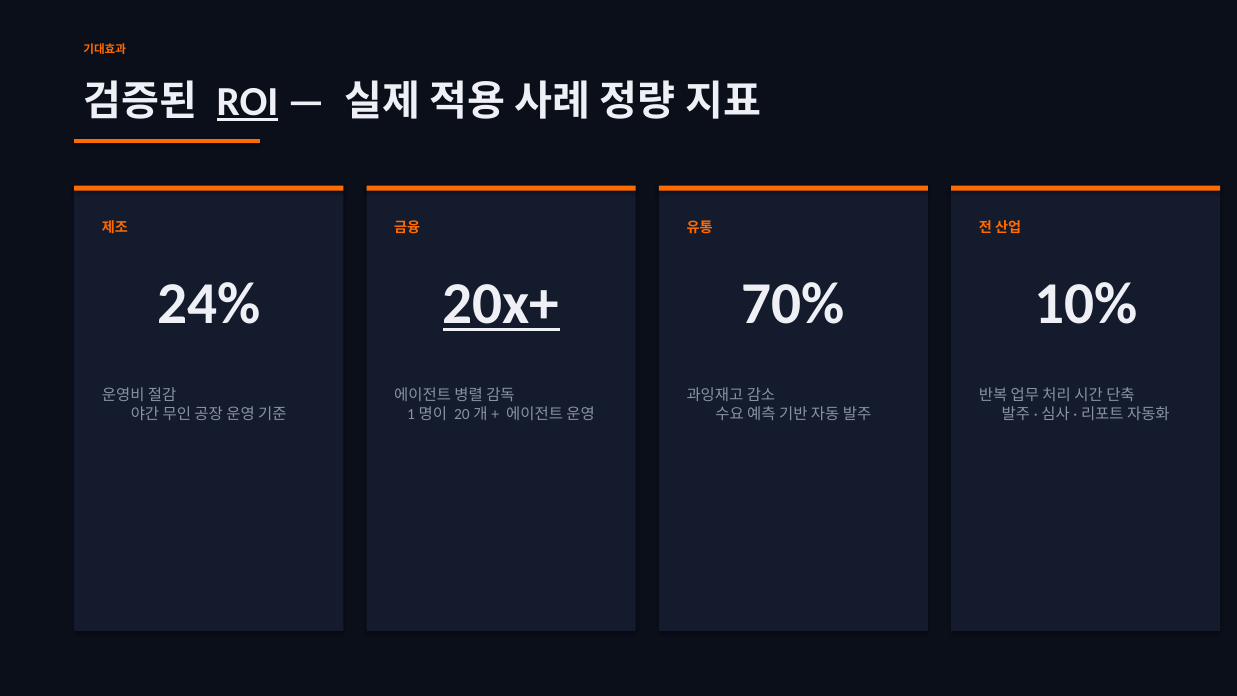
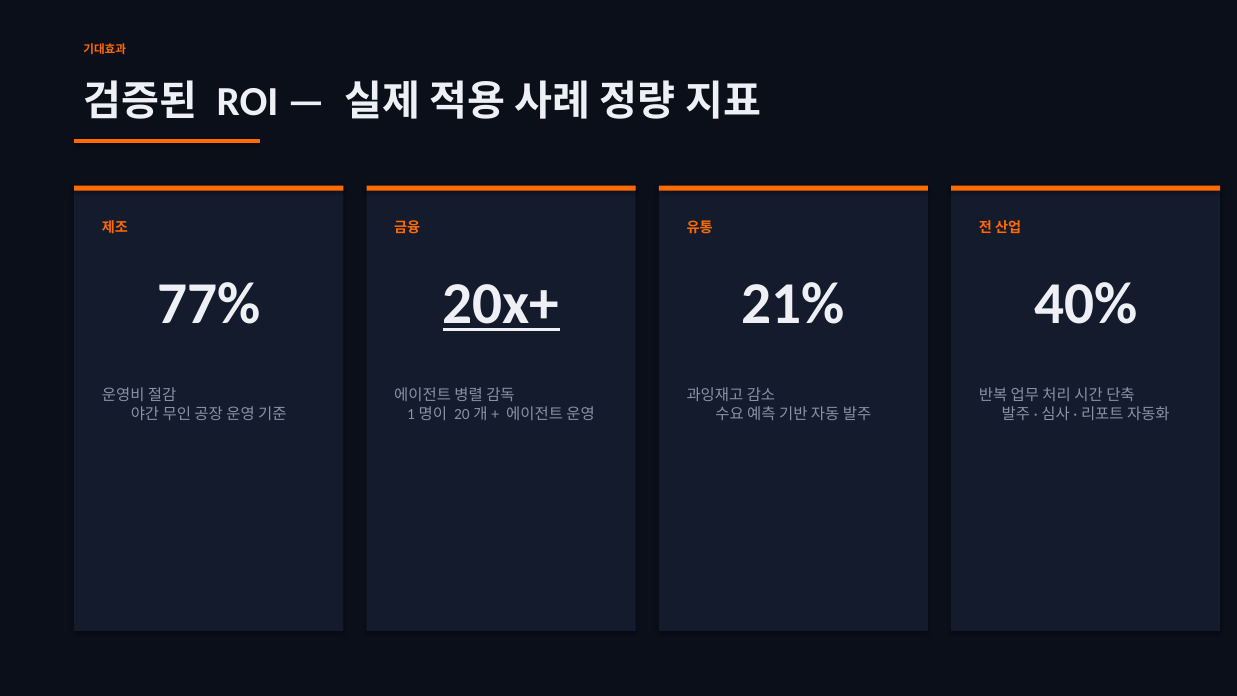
ROI underline: present -> none
24%: 24% -> 77%
70%: 70% -> 21%
10%: 10% -> 40%
